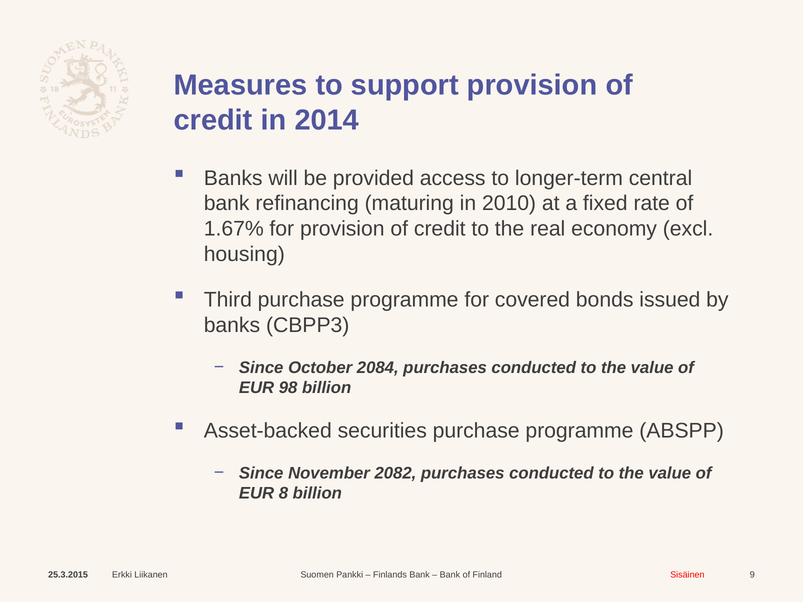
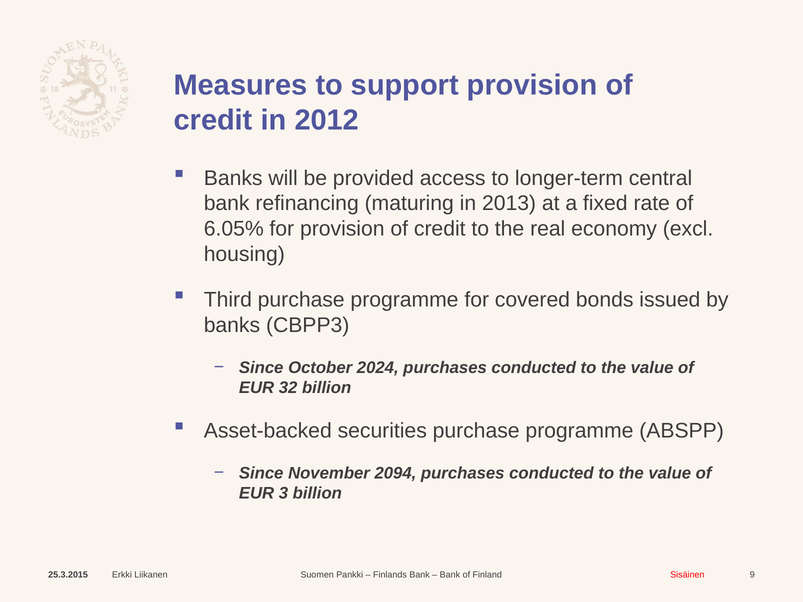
2014: 2014 -> 2012
2010: 2010 -> 2013
1.67%: 1.67% -> 6.05%
2084: 2084 -> 2024
98: 98 -> 32
2082: 2082 -> 2094
8: 8 -> 3
